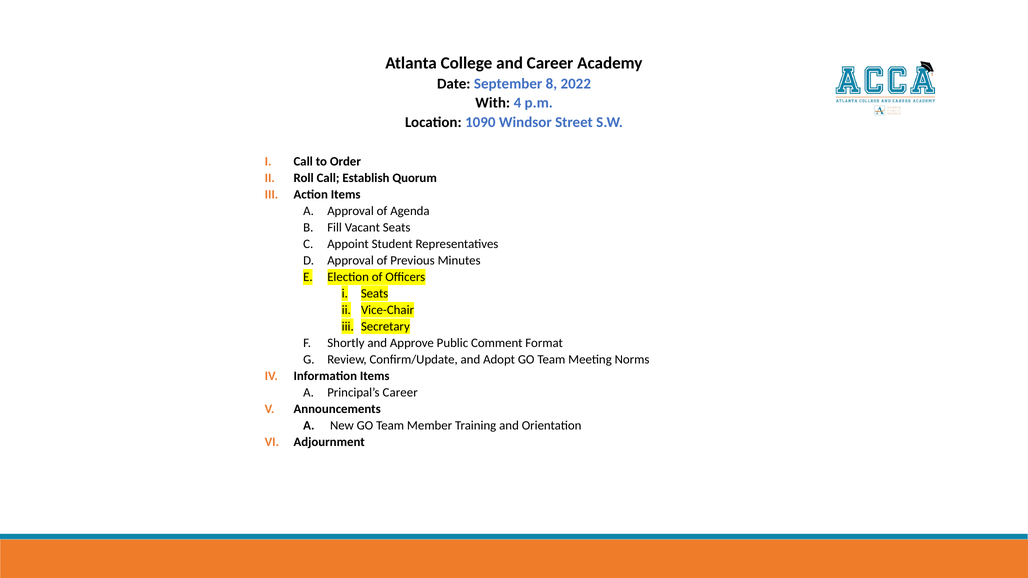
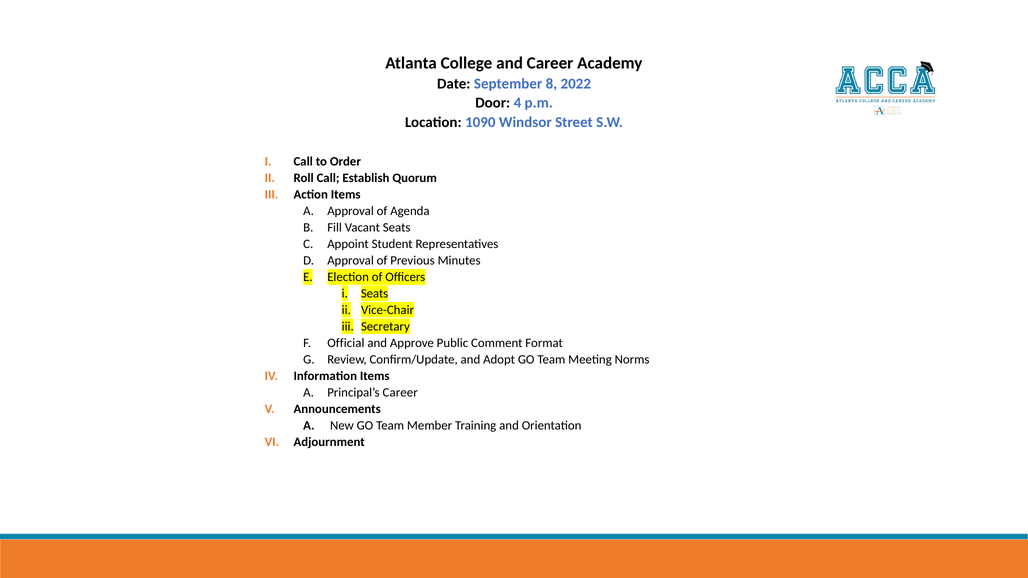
With: With -> Door
Shortly: Shortly -> Official
